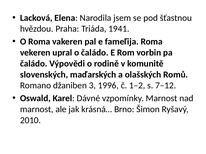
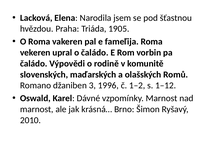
1941: 1941 -> 1905
7–12: 7–12 -> 1–12
